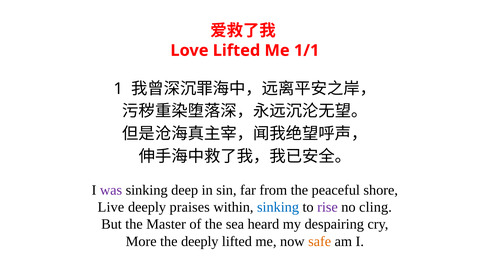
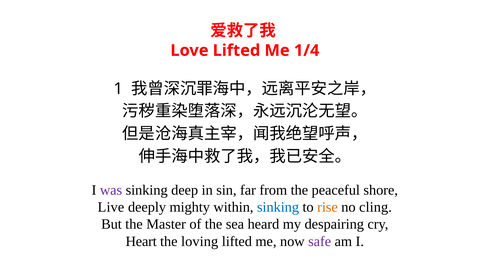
1/1: 1/1 -> 1/4
praises: praises -> mighty
rise colour: purple -> orange
More: More -> Heart
the deeply: deeply -> loving
safe colour: orange -> purple
